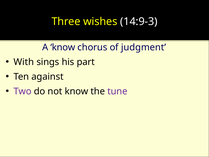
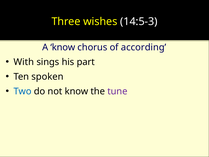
14:9-3: 14:9-3 -> 14:5-3
judgment: judgment -> according
against: against -> spoken
Two colour: purple -> blue
